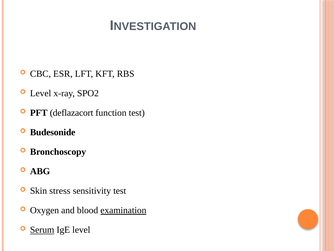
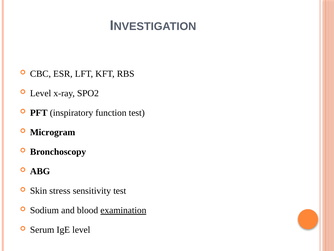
deflazacort: deflazacort -> inspiratory
Budesonide: Budesonide -> Microgram
Oxygen: Oxygen -> Sodium
Serum underline: present -> none
